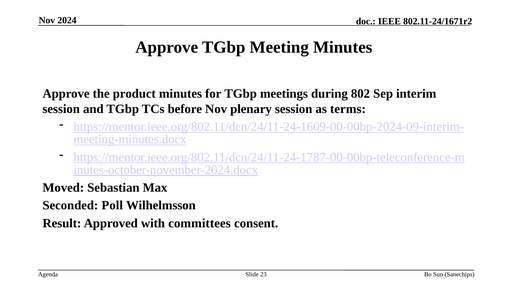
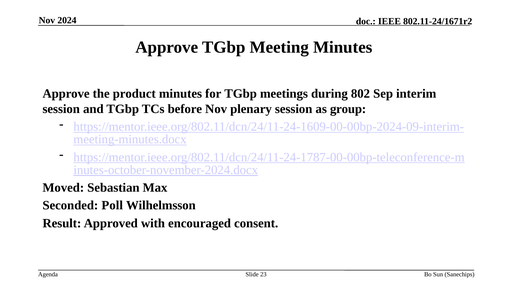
terms: terms -> group
committees: committees -> encouraged
